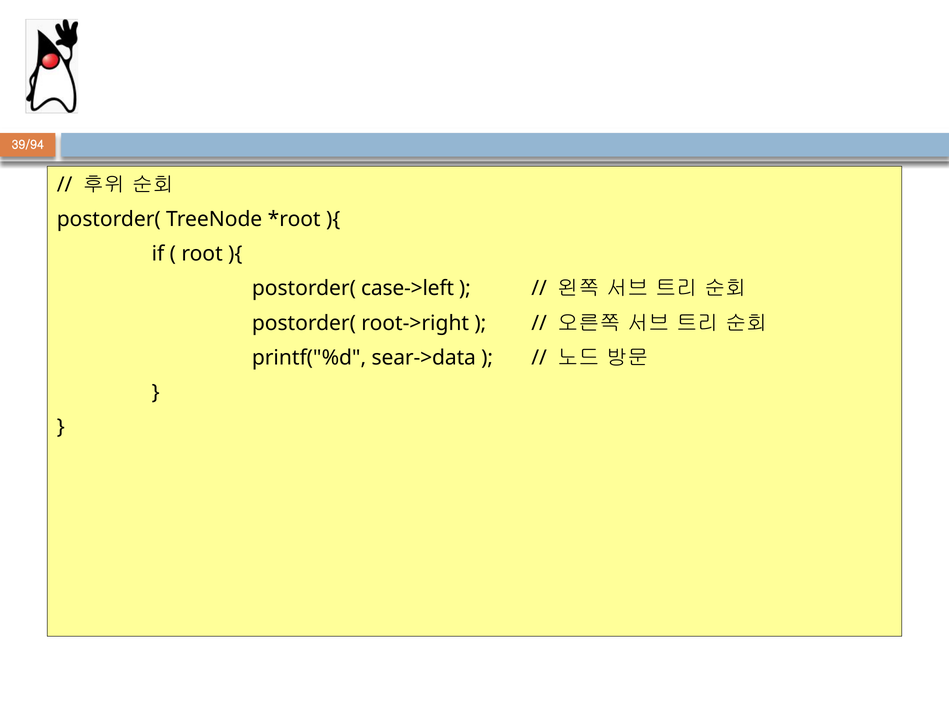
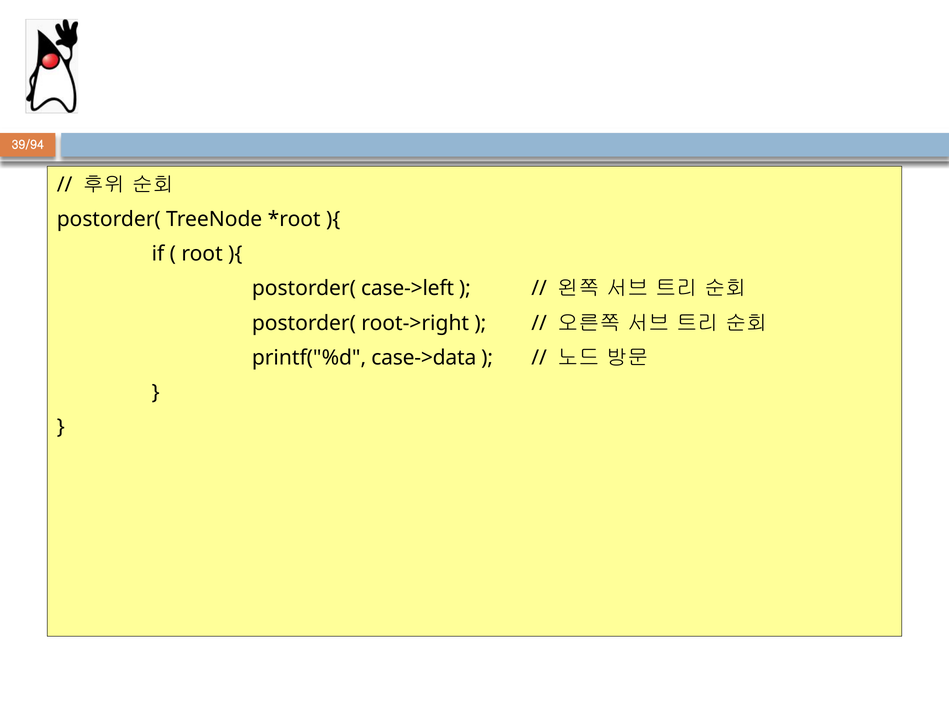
sear->data: sear->data -> case->data
